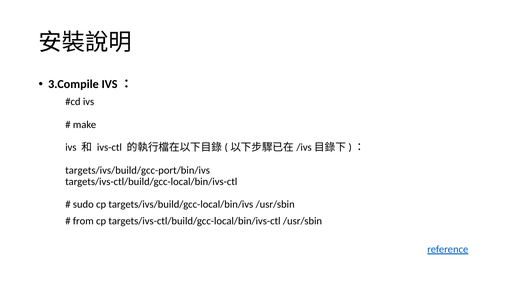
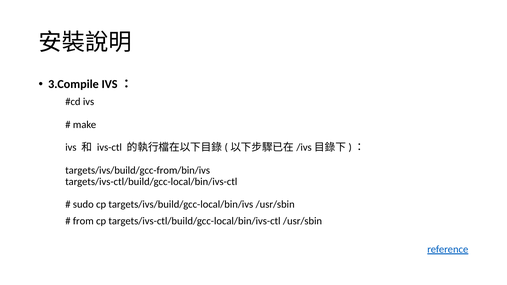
targets/ivs/build/gcc-port/bin/ivs: targets/ivs/build/gcc-port/bin/ivs -> targets/ivs/build/gcc-from/bin/ivs
